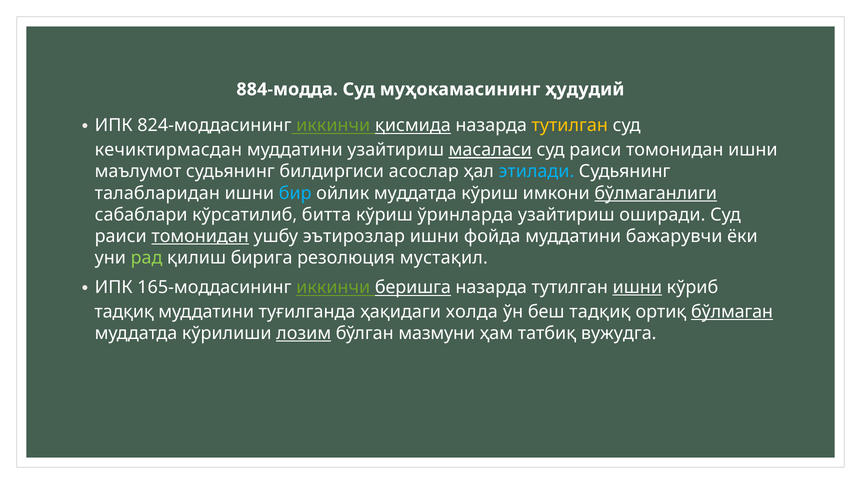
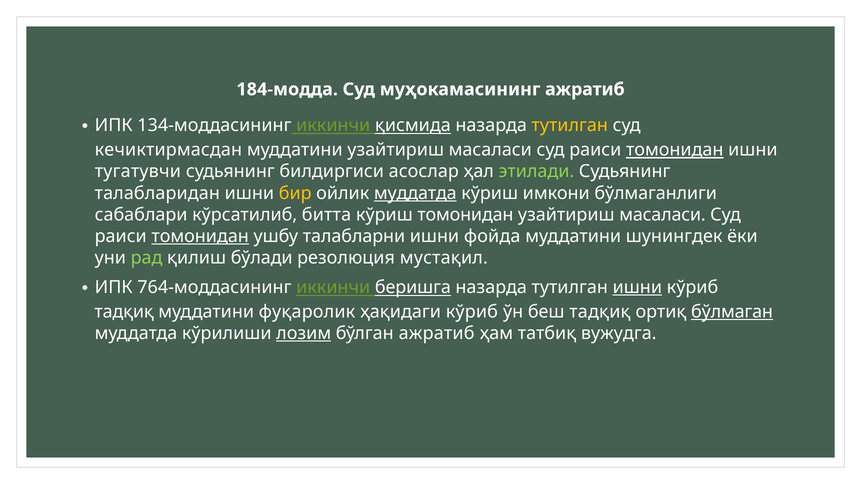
884-модда: 884-модда -> 184-модда
муҳокамасининг ҳудудий: ҳудудий -> ажратиб
824-моддасининг: 824-моддасининг -> 134-моддасининг
масаласи at (490, 150) underline: present -> none
томонидан at (675, 150) underline: none -> present
маълумот: маълумот -> тугатувчи
этилади colour: light blue -> light green
бир colour: light blue -> yellow
муддатда at (415, 193) underline: none -> present
бўлмаганлиги underline: present -> none
кўриш ўринларда: ўринларда -> томонидан
оширади at (662, 215): оширади -> масаласи
эътирозлар: эътирозлар -> талабларни
бажарувчи: бажарувчи -> шунингдек
бирига: бирига -> бўлади
165-моддасининг: 165-моддасининг -> 764-моддасининг
туғилганда: туғилганда -> фуқаролик
ҳақидаги холда: холда -> кўриб
бўлган мазмуни: мазмуни -> ажратиб
